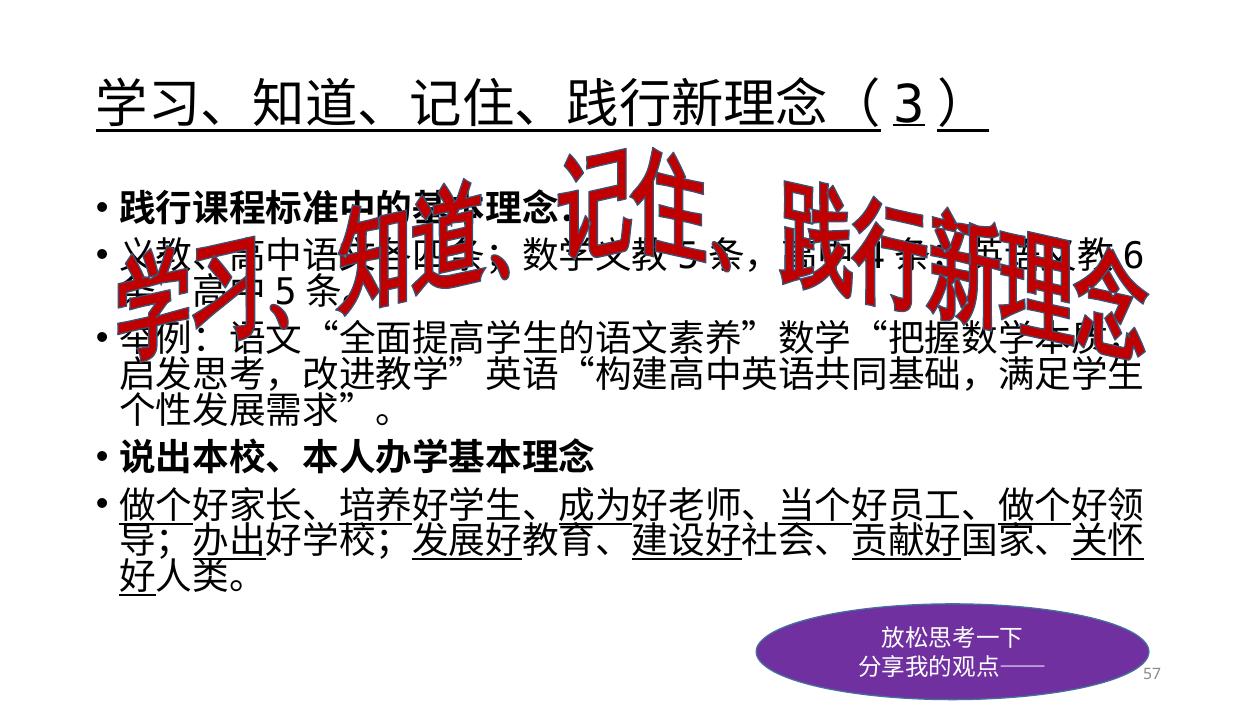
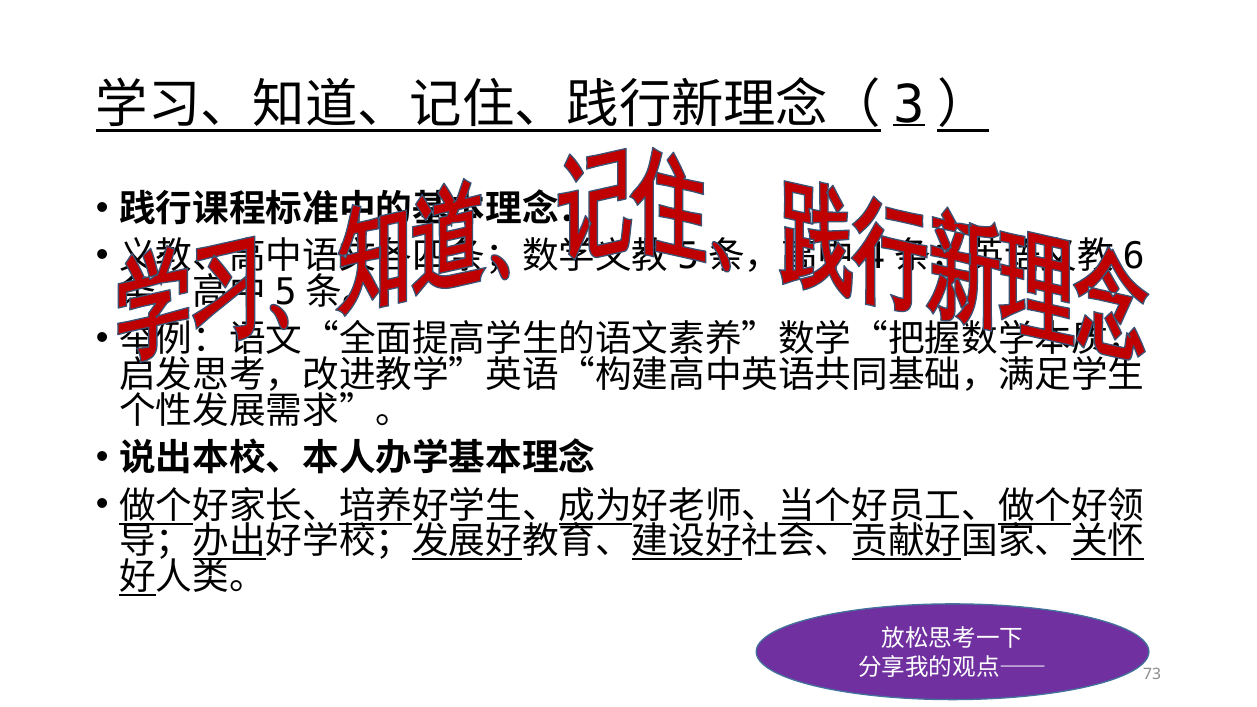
57: 57 -> 73
